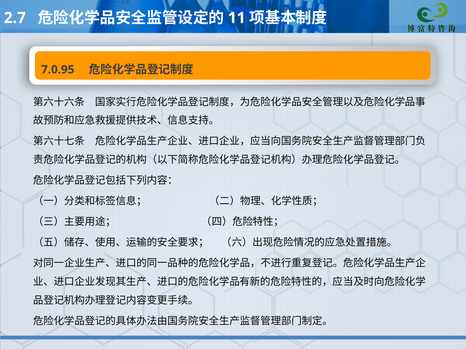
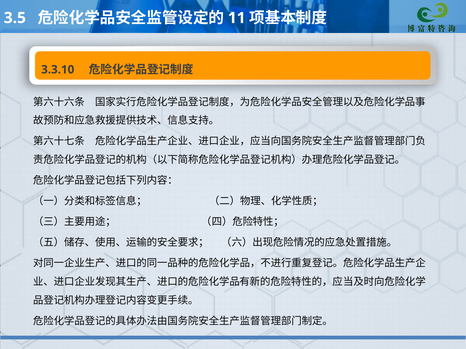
2.7: 2.7 -> 3.5
7.0.95: 7.0.95 -> 3.3.10
